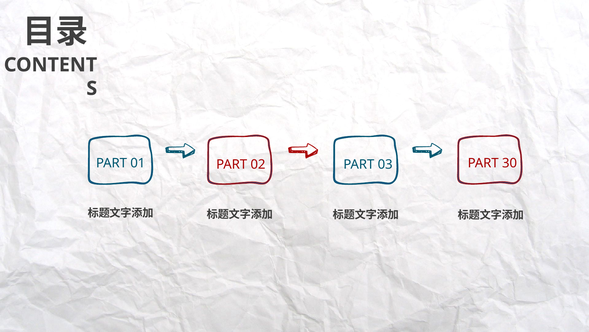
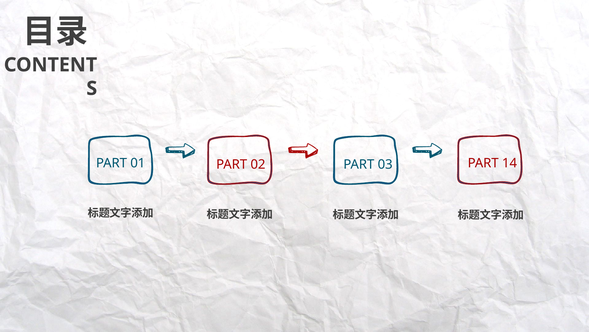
30: 30 -> 14
